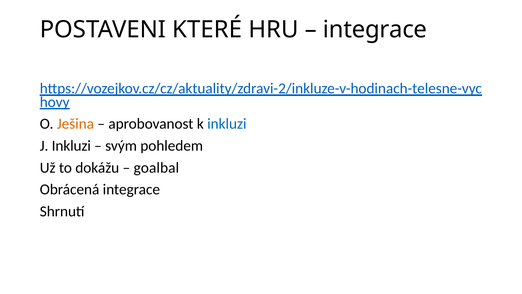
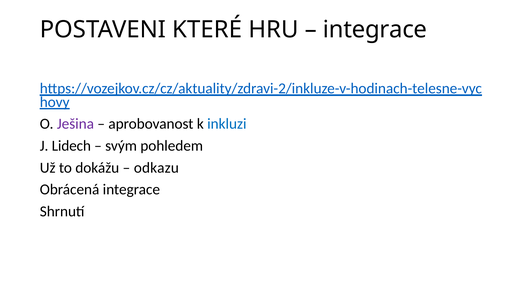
Ješina colour: orange -> purple
J Inkluzi: Inkluzi -> Lidech
goalbal: goalbal -> odkazu
